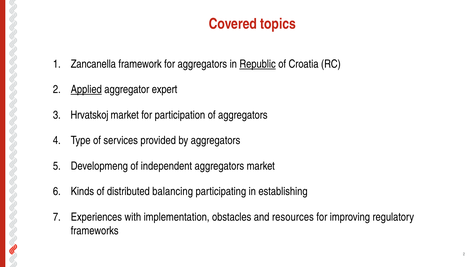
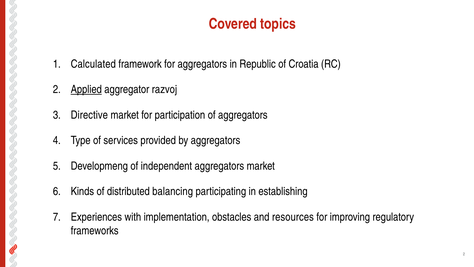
Zancanella: Zancanella -> Calculated
Republic underline: present -> none
expert: expert -> razvoj
Hrvatskoj: Hrvatskoj -> Directive
